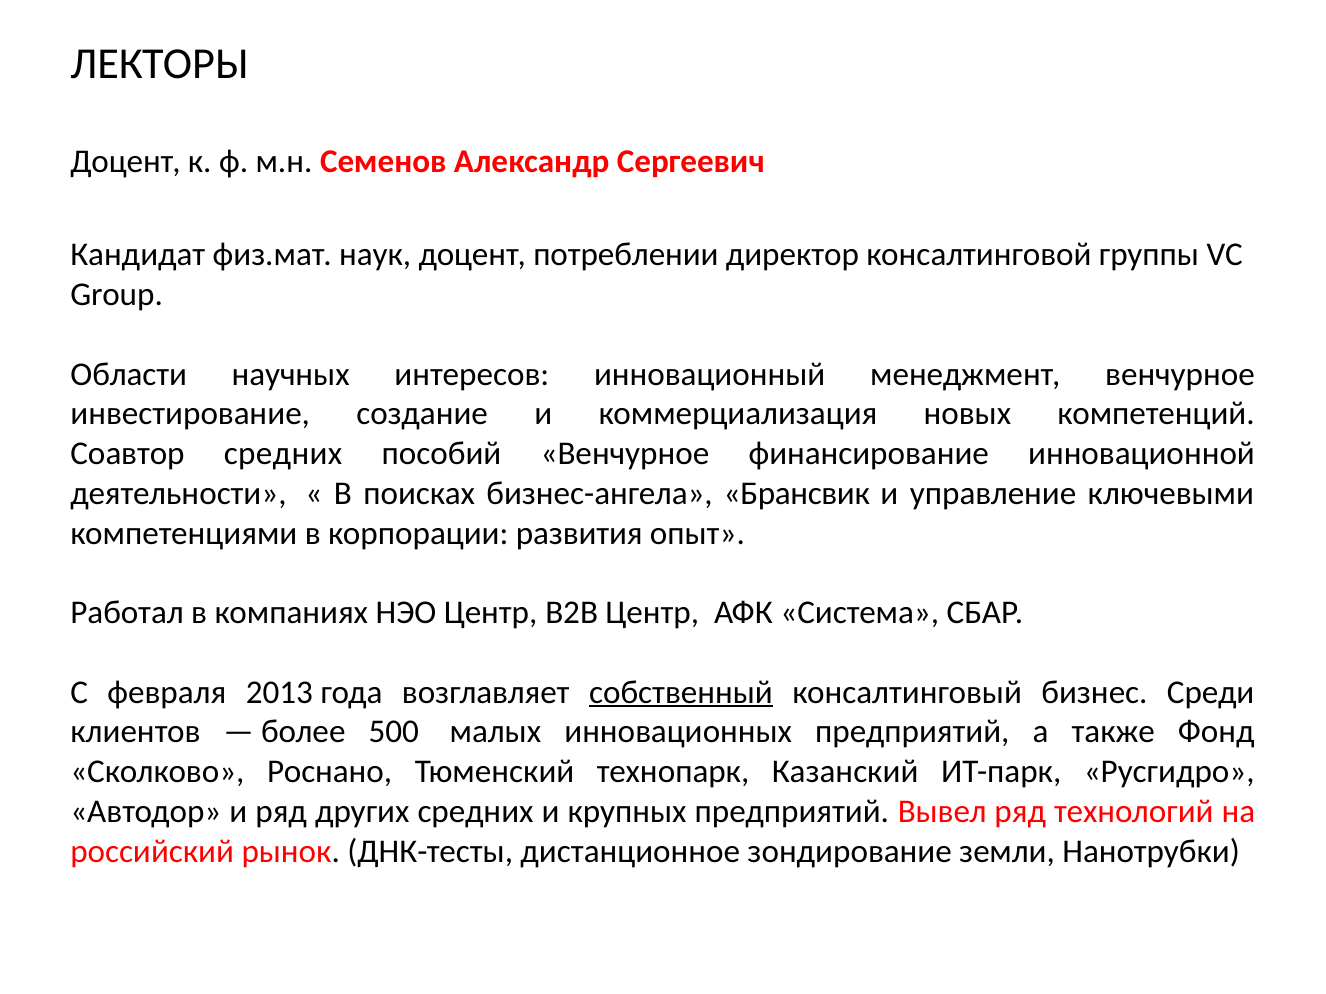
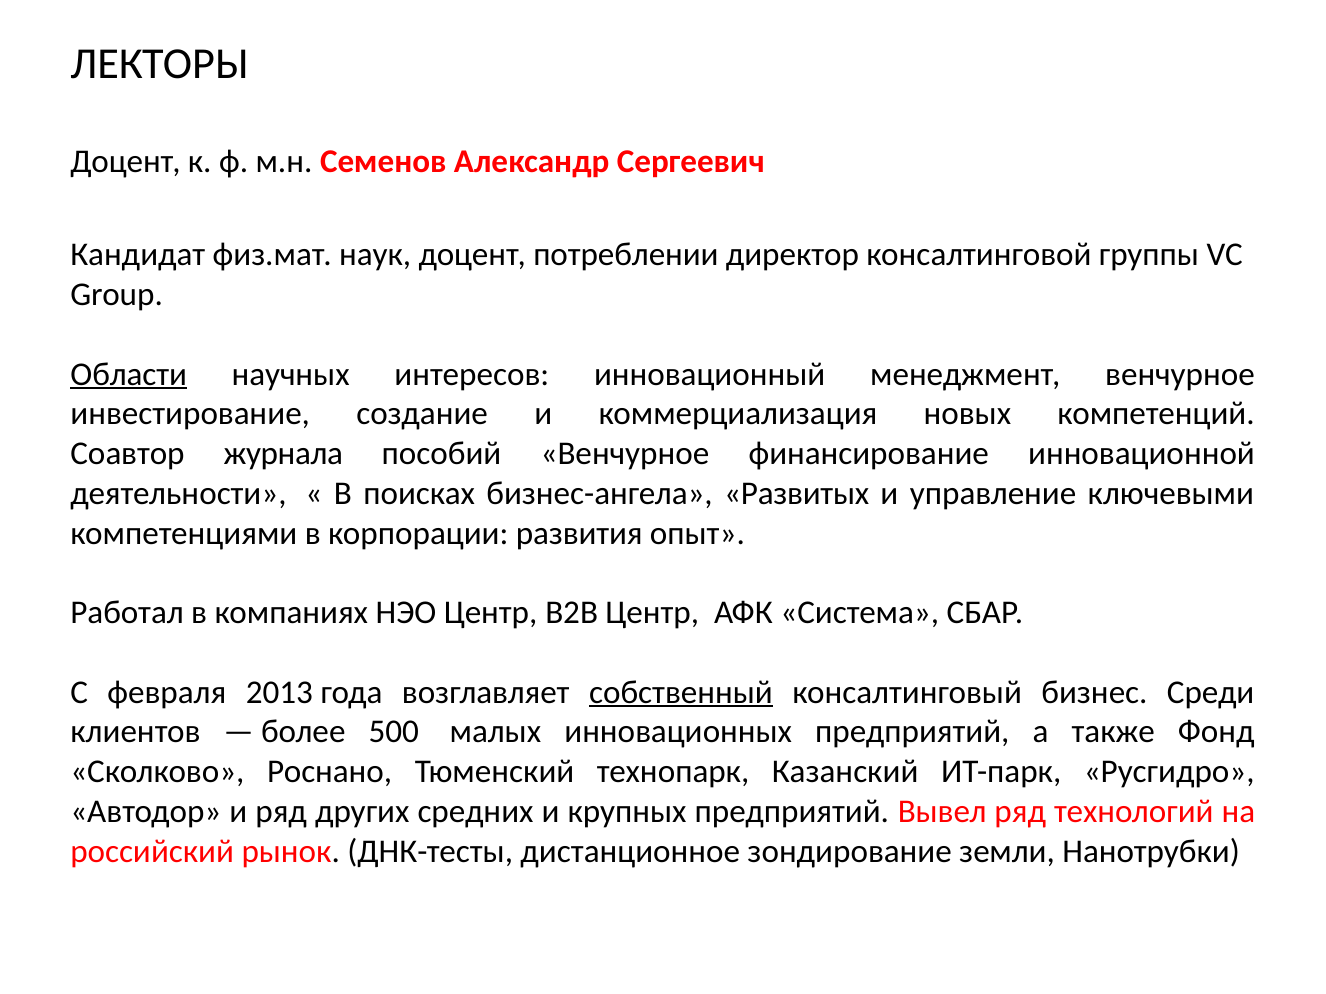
Области underline: none -> present
Соавтор средних: средних -> журнала
Брансвик: Брансвик -> Развитых
